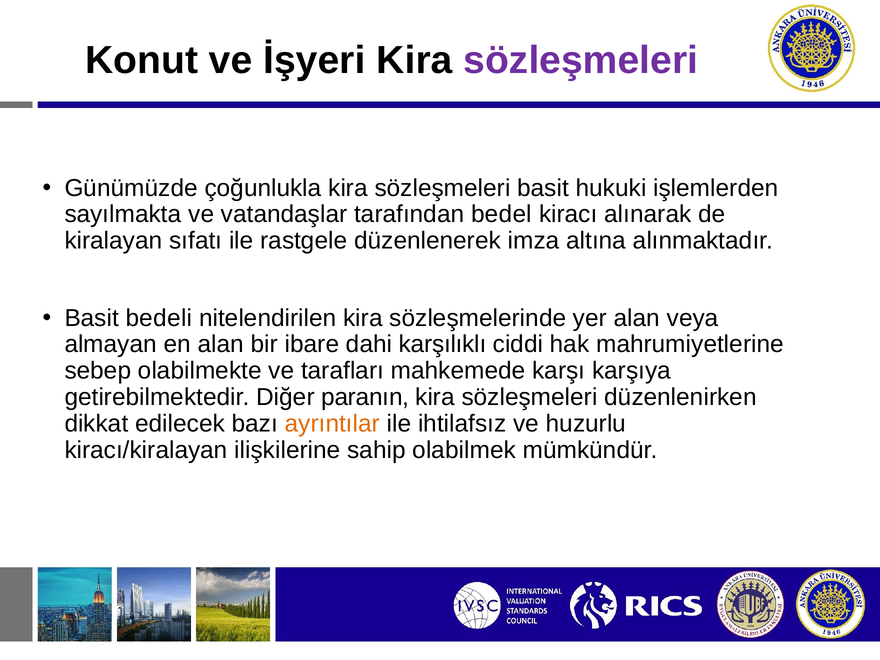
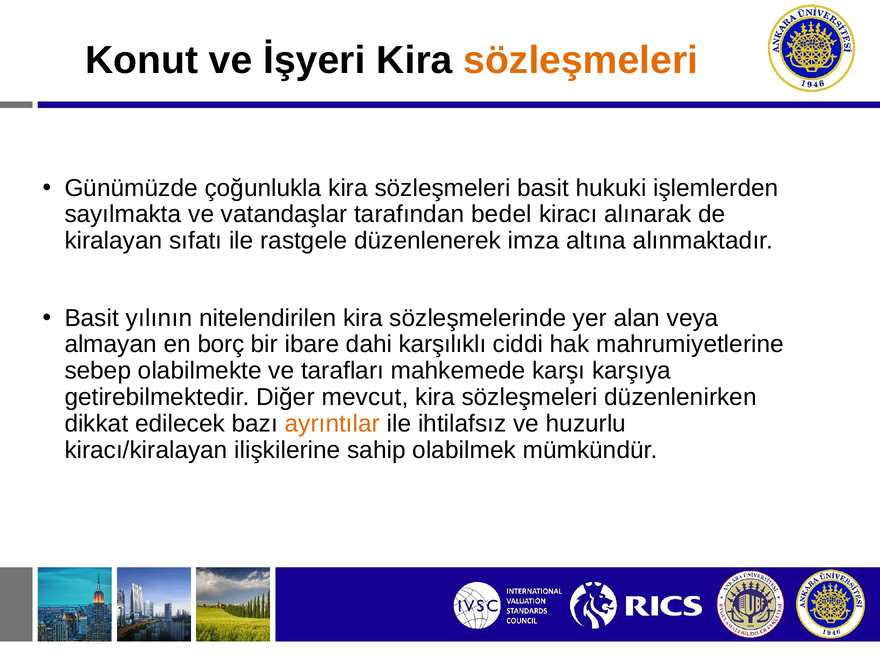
sözleşmeleri at (581, 61) colour: purple -> orange
bedeli: bedeli -> yılının
en alan: alan -> borç
paranın: paranın -> mevcut
